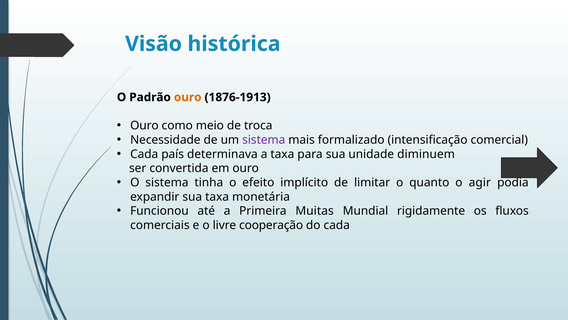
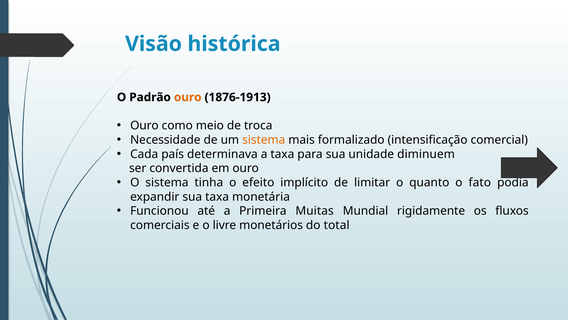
sistema at (264, 140) colour: purple -> orange
agir: agir -> fato
cooperação: cooperação -> monetários
do cada: cada -> total
